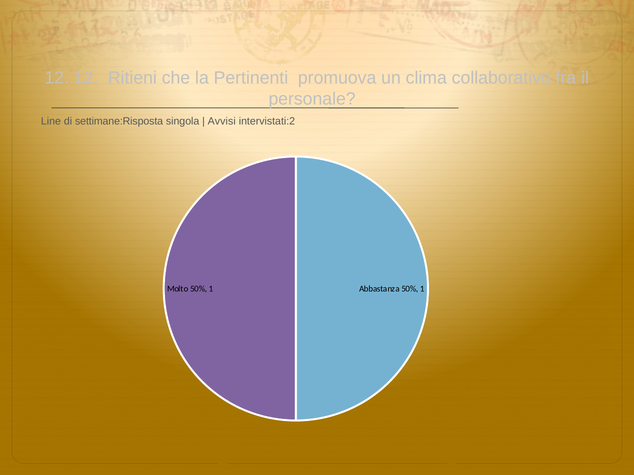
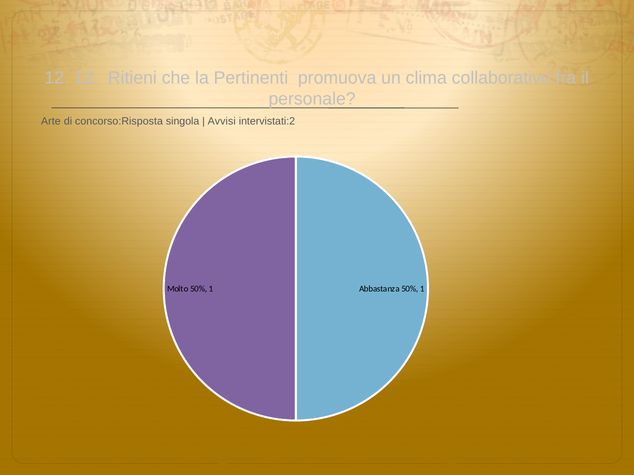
Line: Line -> Arte
settimane:Risposta: settimane:Risposta -> concorso:Risposta
